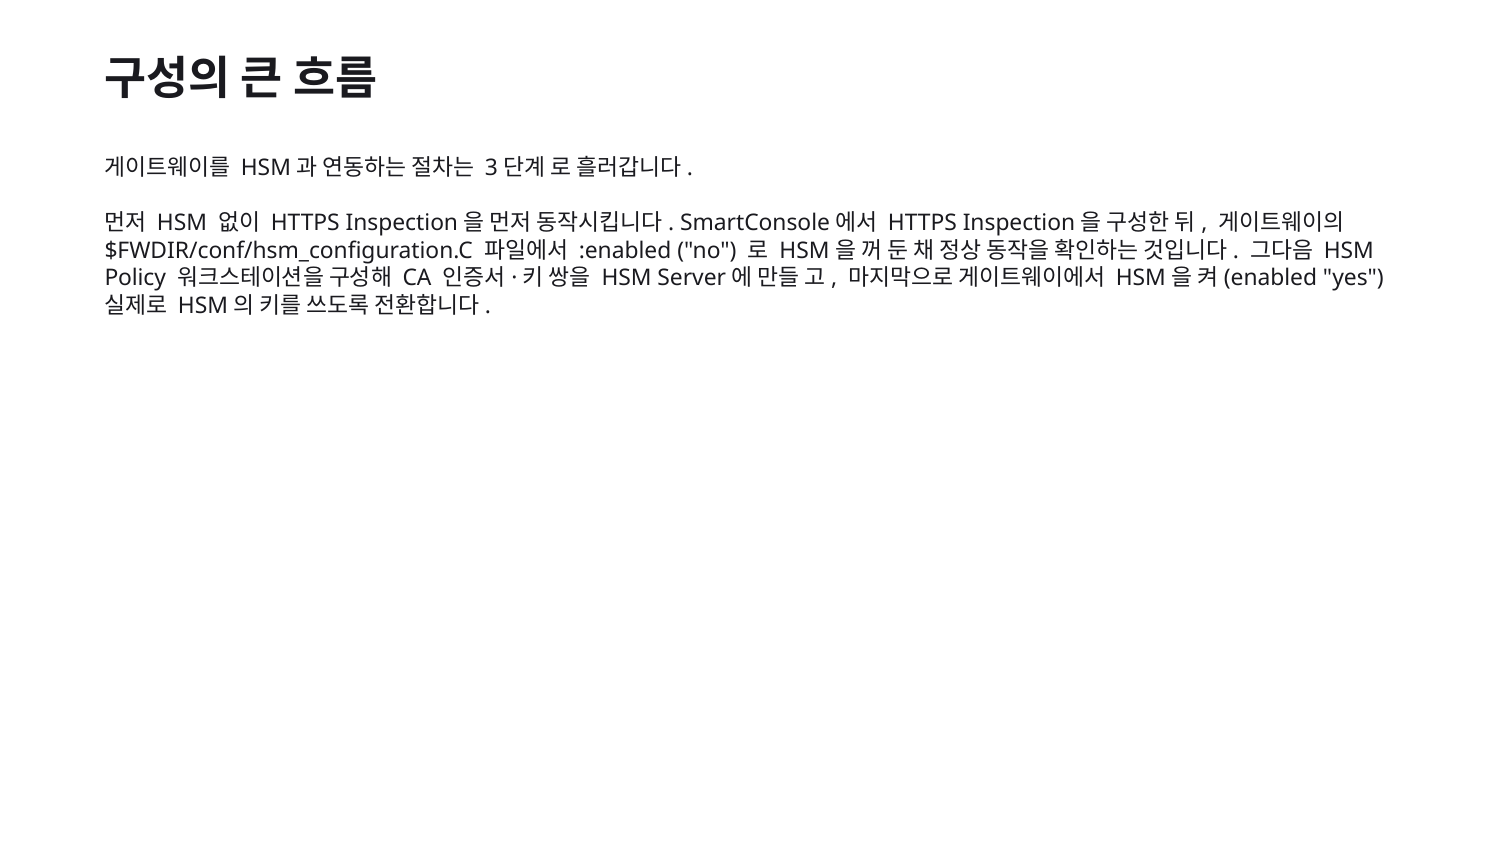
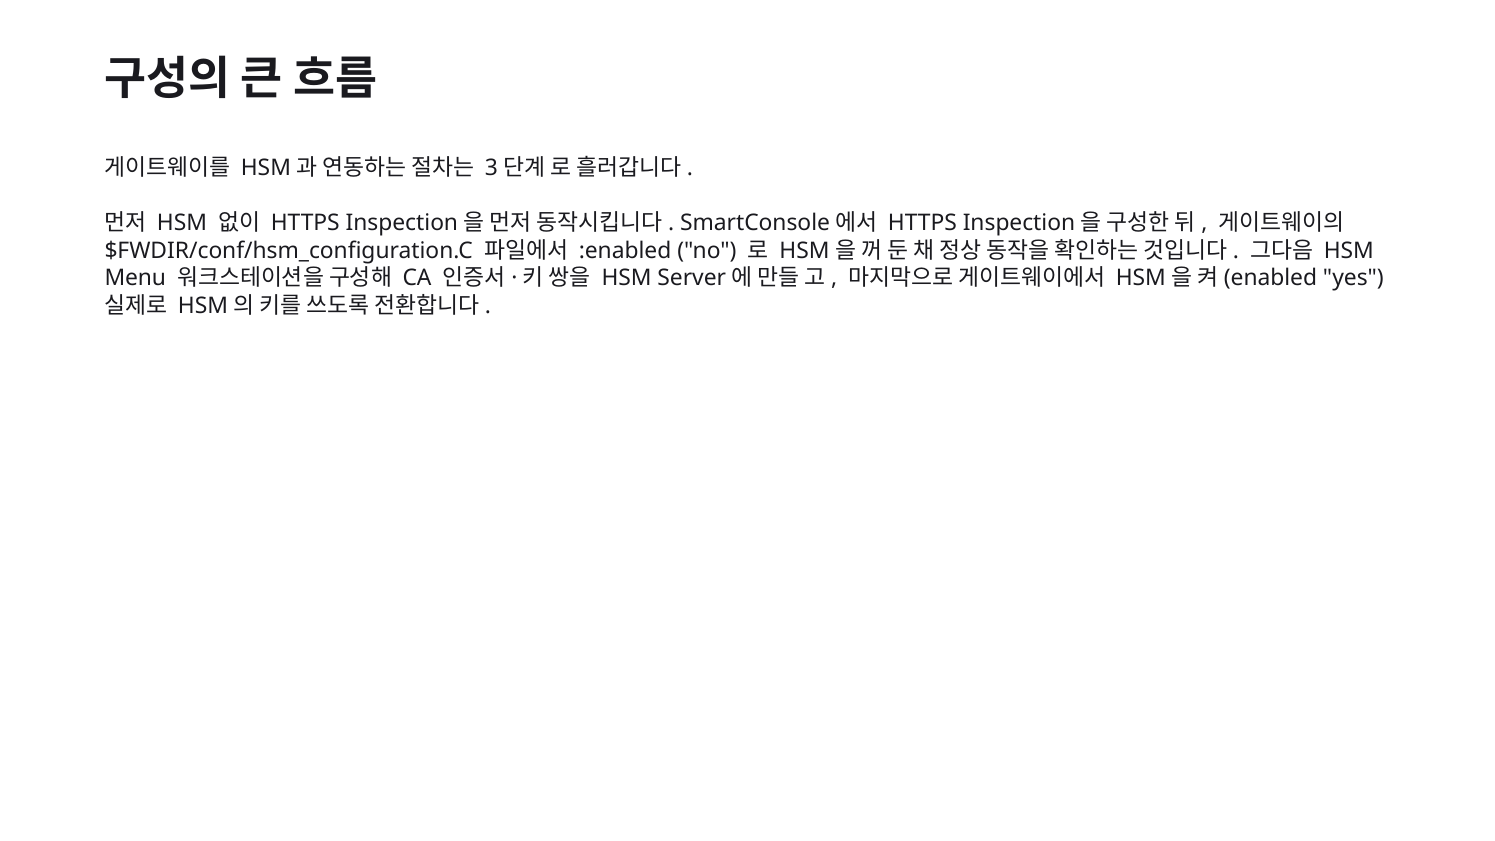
Policy: Policy -> Menu
